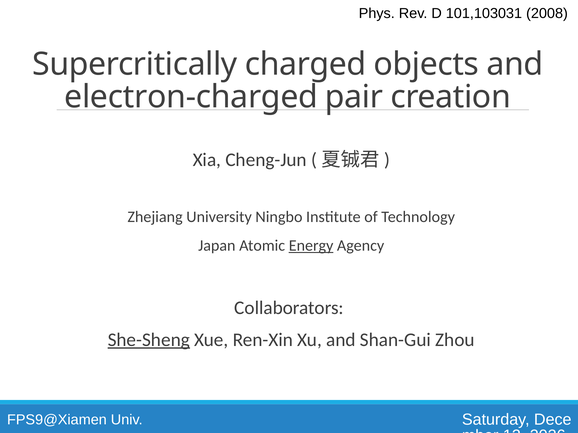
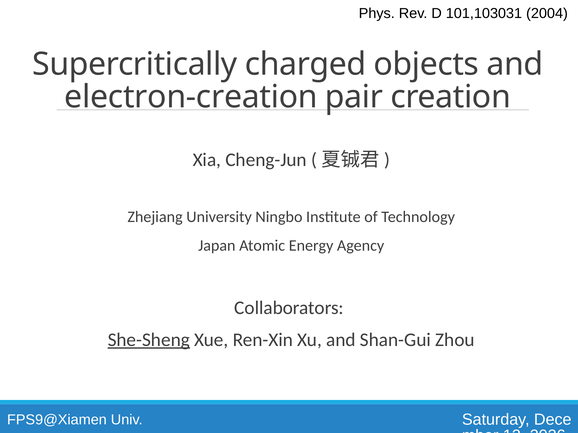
2008: 2008 -> 2004
electron-charged: electron-charged -> electron-creation
Energy underline: present -> none
